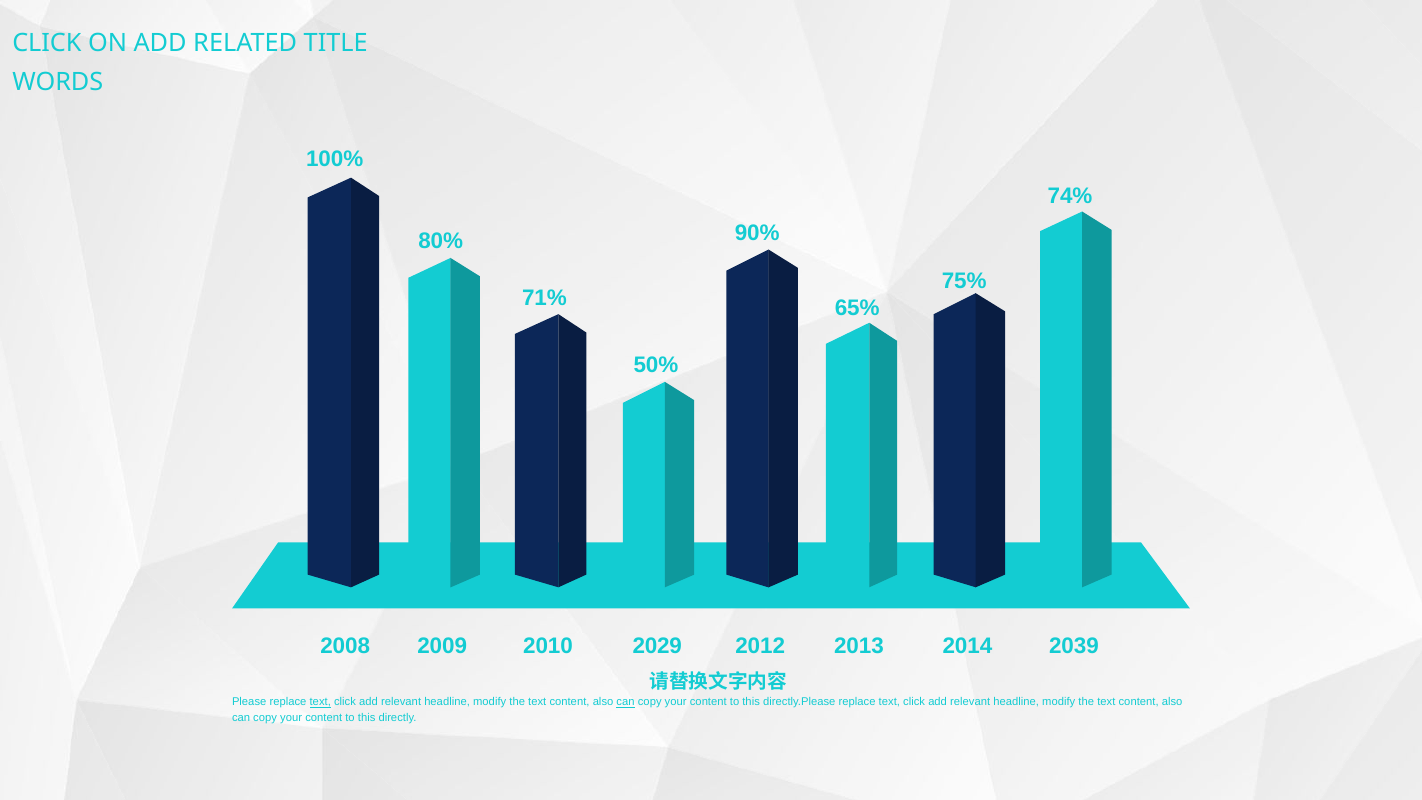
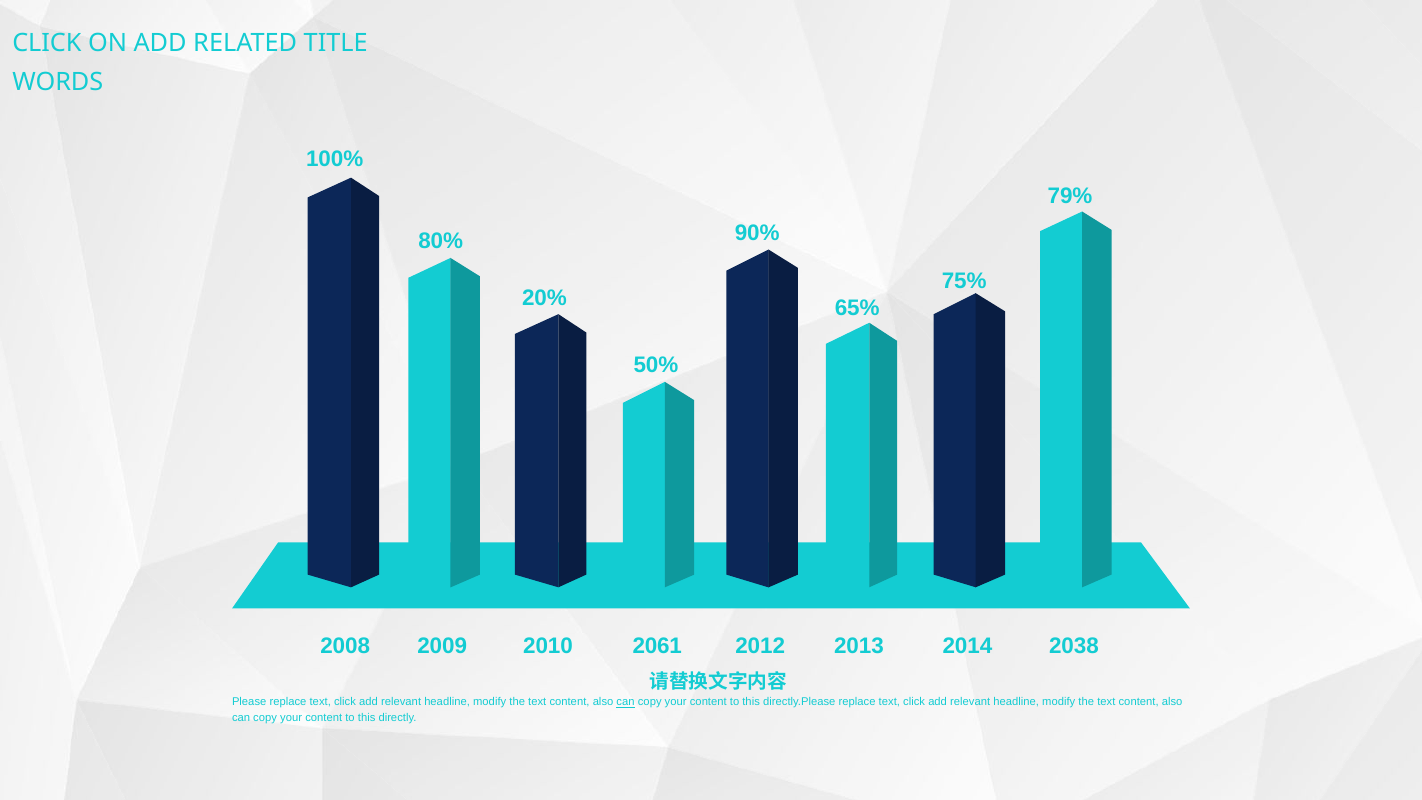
74%: 74% -> 79%
71%: 71% -> 20%
2029: 2029 -> 2061
2039: 2039 -> 2038
text at (320, 702) underline: present -> none
